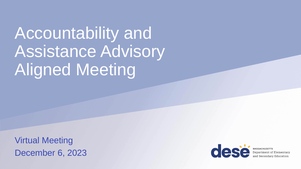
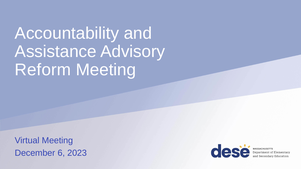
Aligned: Aligned -> Reform
